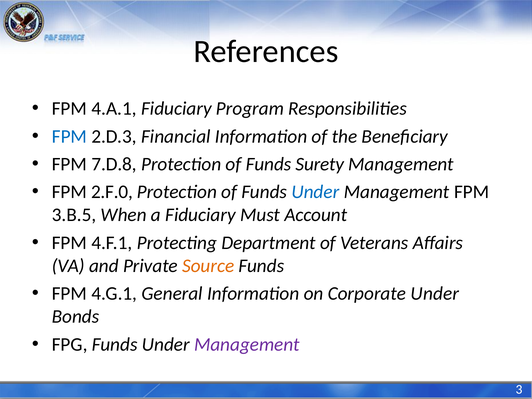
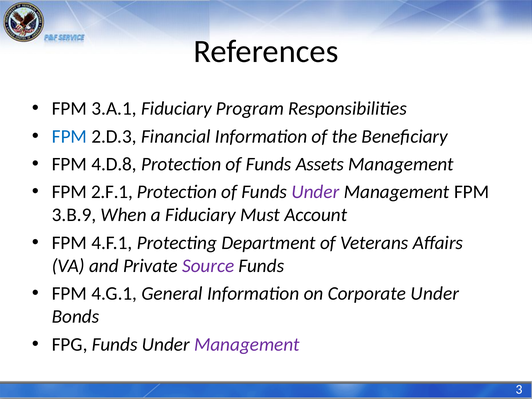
4.A.1: 4.A.1 -> 3.A.1
7.D.8: 7.D.8 -> 4.D.8
Surety: Surety -> Assets
2.F.0: 2.F.0 -> 2.F.1
Under at (315, 192) colour: blue -> purple
3.B.5: 3.B.5 -> 3.B.9
Source colour: orange -> purple
